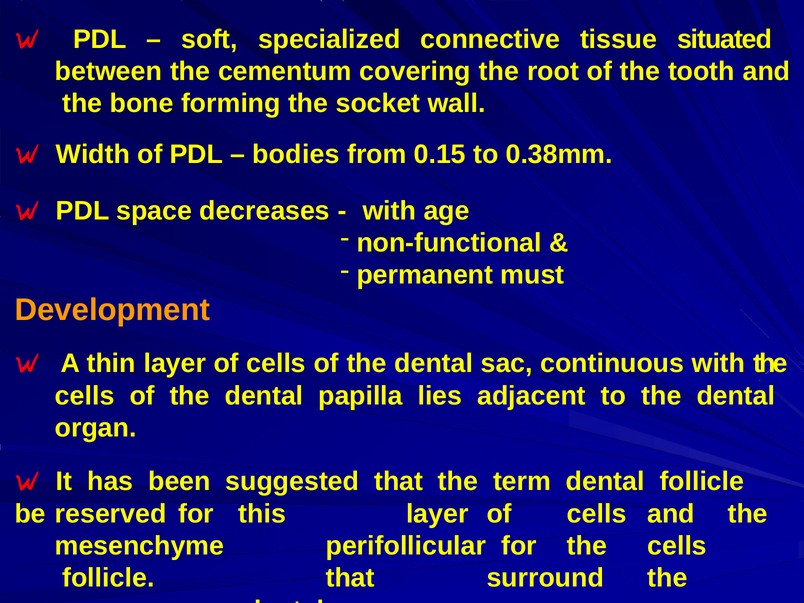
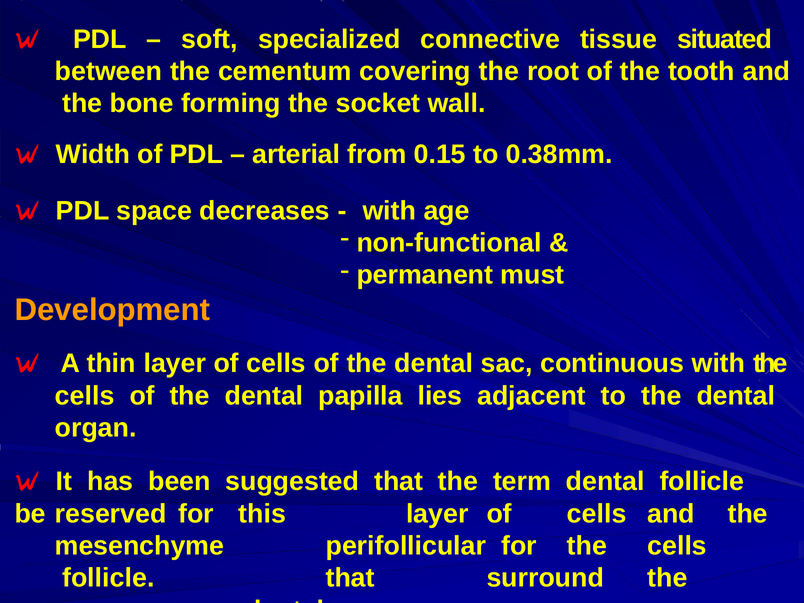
bodies: bodies -> arterial
